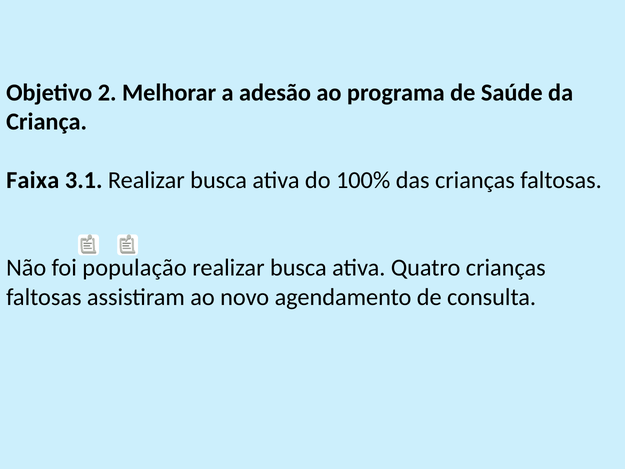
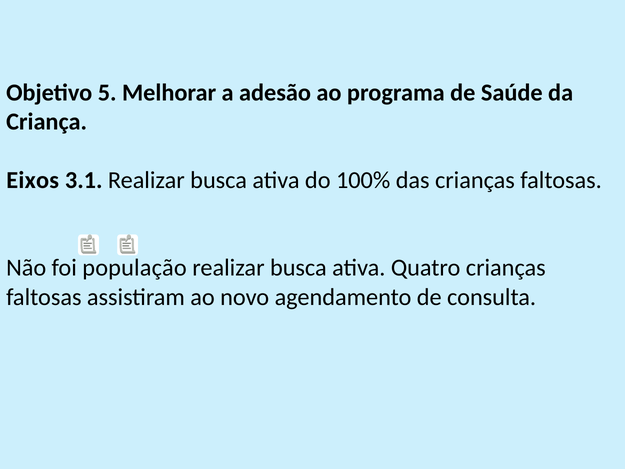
2: 2 -> 5
Faixa: Faixa -> Eixos
